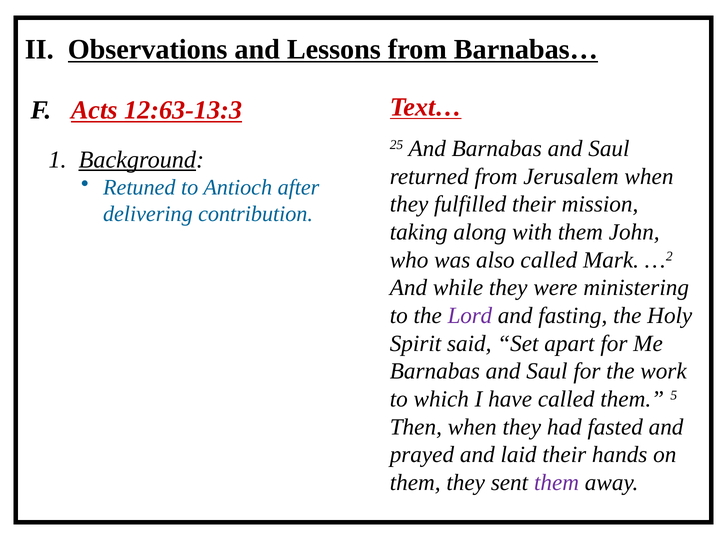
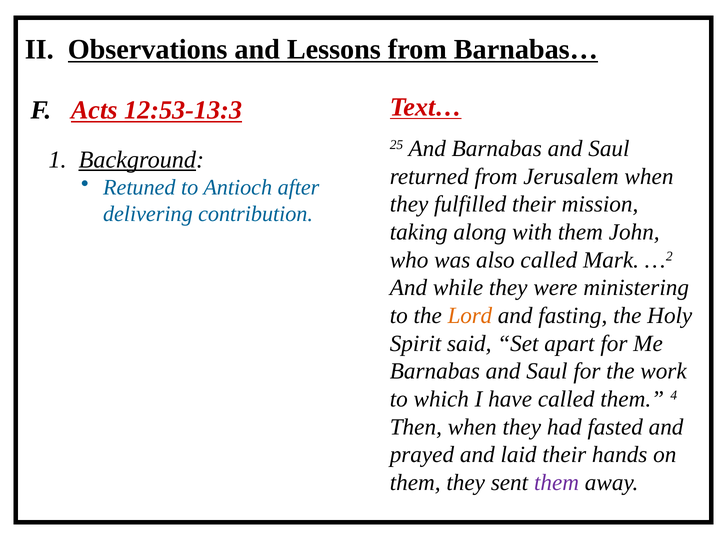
12:63-13:3: 12:63-13:3 -> 12:53-13:3
Lord colour: purple -> orange
5: 5 -> 4
